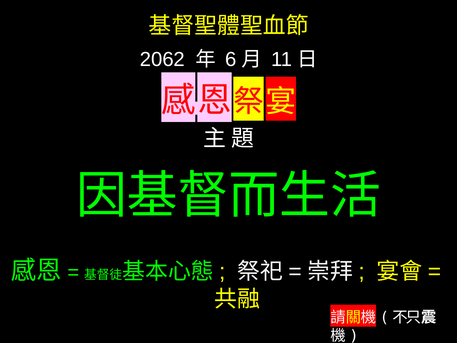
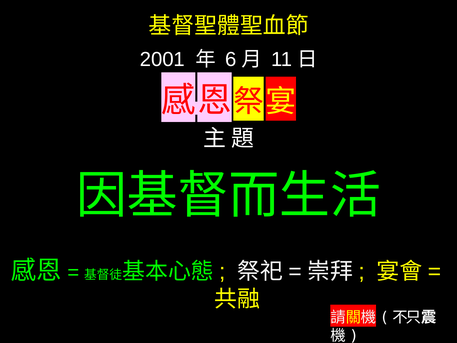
2062: 2062 -> 2001
